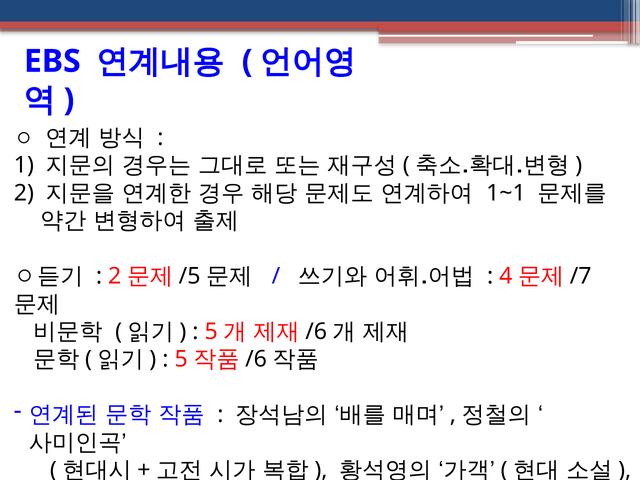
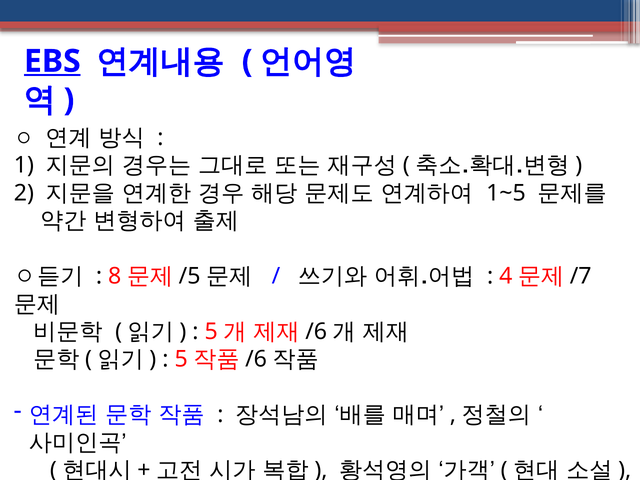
EBS underline: none -> present
1~1: 1~1 -> 1~5
2 at (115, 276): 2 -> 8
